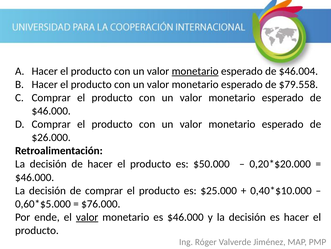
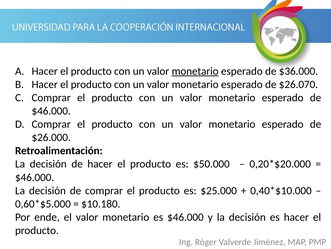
$46.004: $46.004 -> $36.000
$79.558: $79.558 -> $26.070
$76.000: $76.000 -> $10.180
valor at (87, 217) underline: present -> none
